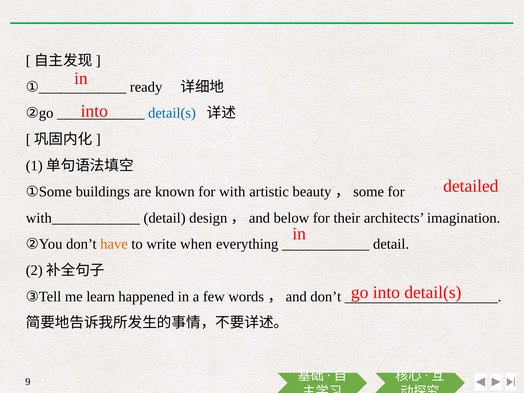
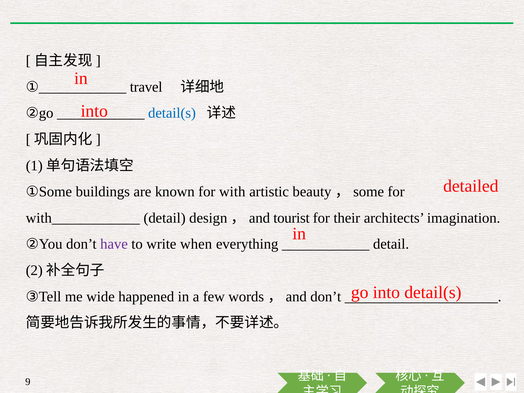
ready: ready -> travel
below: below -> tourist
have colour: orange -> purple
learn: learn -> wide
